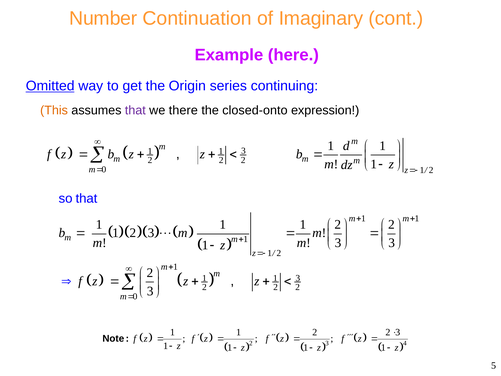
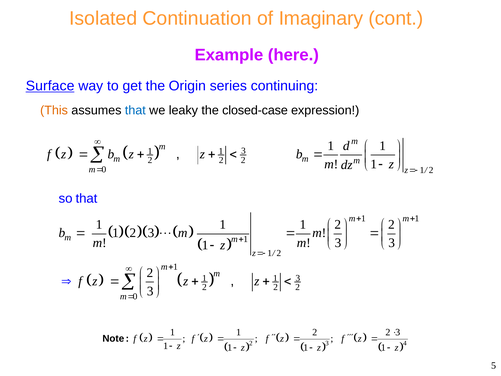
Number: Number -> Isolated
Omitted: Omitted -> Surface
that colour: purple -> blue
there: there -> leaky
closed-onto: closed-onto -> closed-case
